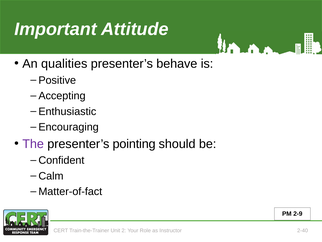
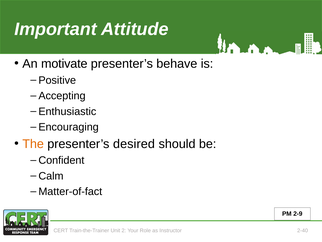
qualities: qualities -> motivate
The colour: purple -> orange
pointing: pointing -> desired
